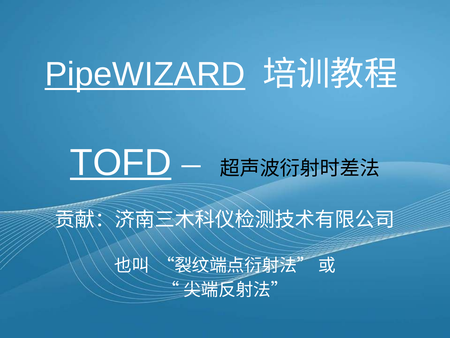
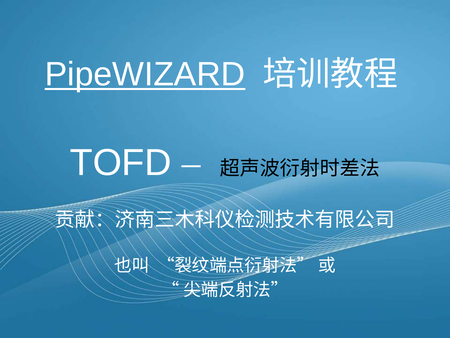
TOFD underline: present -> none
